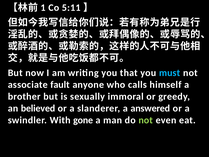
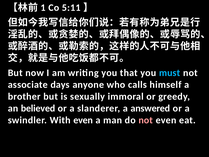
fault: fault -> days
With gone: gone -> even
not at (146, 120) colour: light green -> pink
